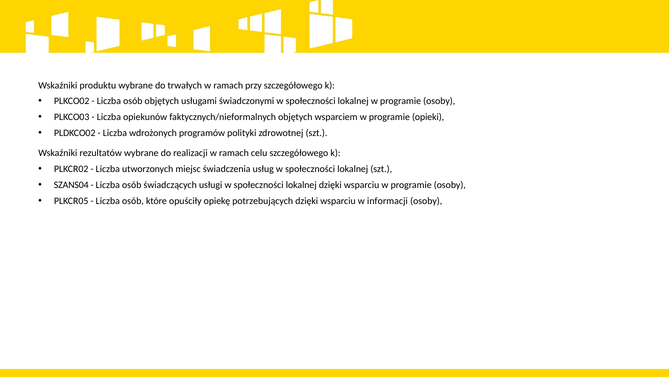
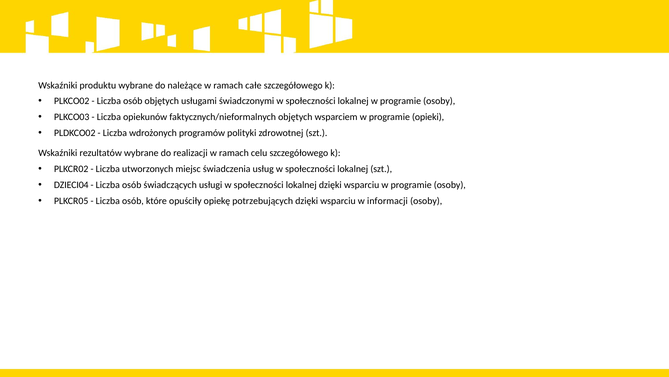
trwałych: trwałych -> należące
przy: przy -> całe
SZANS04: SZANS04 -> DZIECI04
